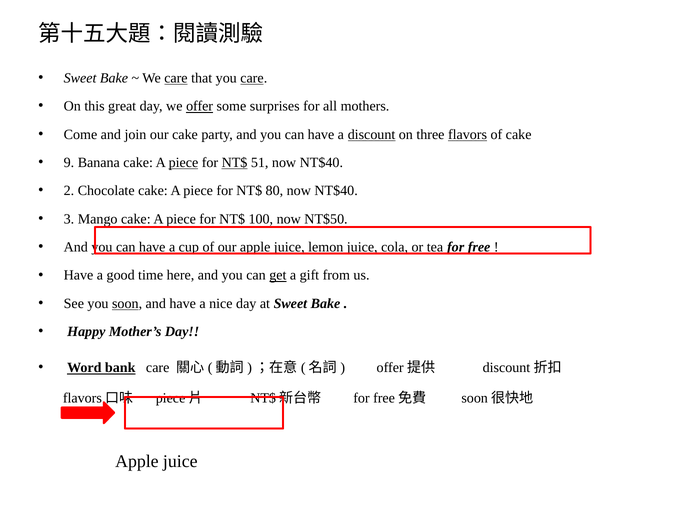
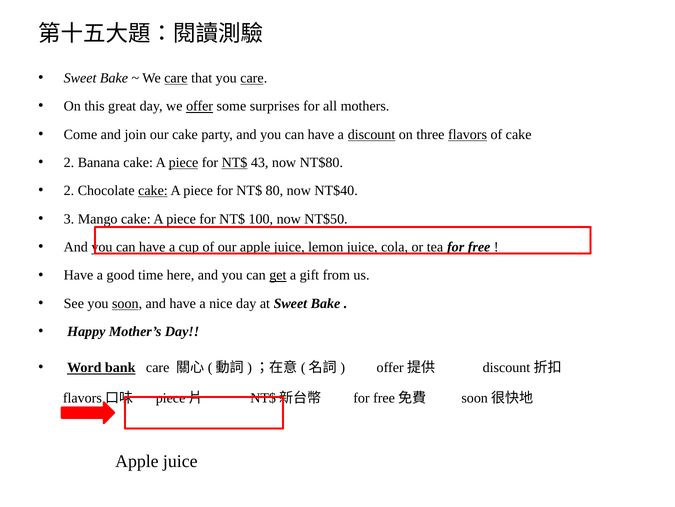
9 at (69, 162): 9 -> 2
51: 51 -> 43
NT$40 at (321, 162): NT$40 -> NT$80
cake at (153, 190) underline: none -> present
